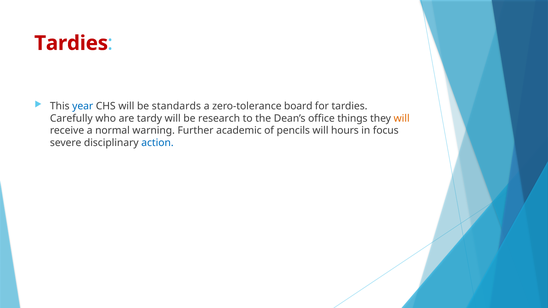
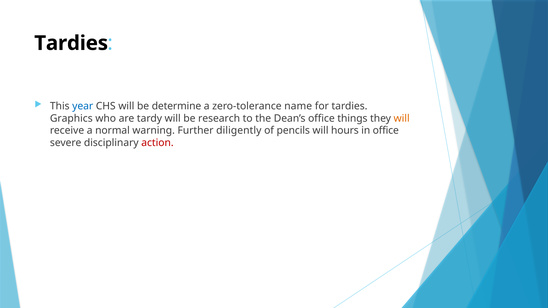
Tardies at (71, 43) colour: red -> black
standards: standards -> determine
board: board -> name
Carefully: Carefully -> Graphics
academic: academic -> diligently
in focus: focus -> office
action colour: blue -> red
